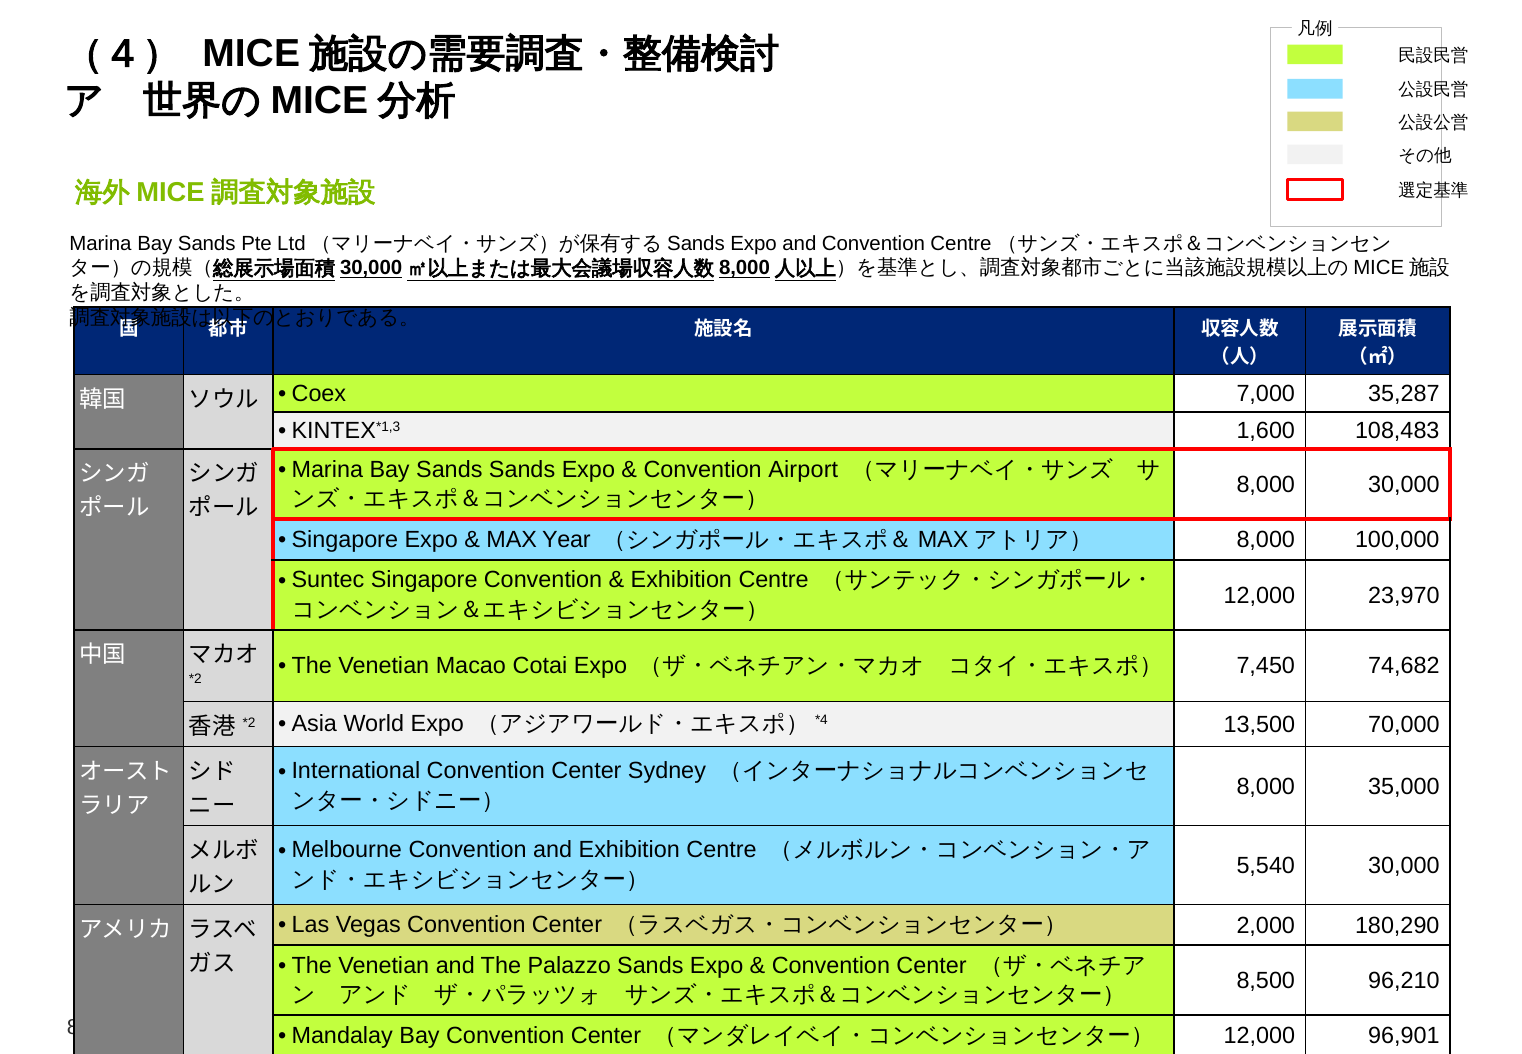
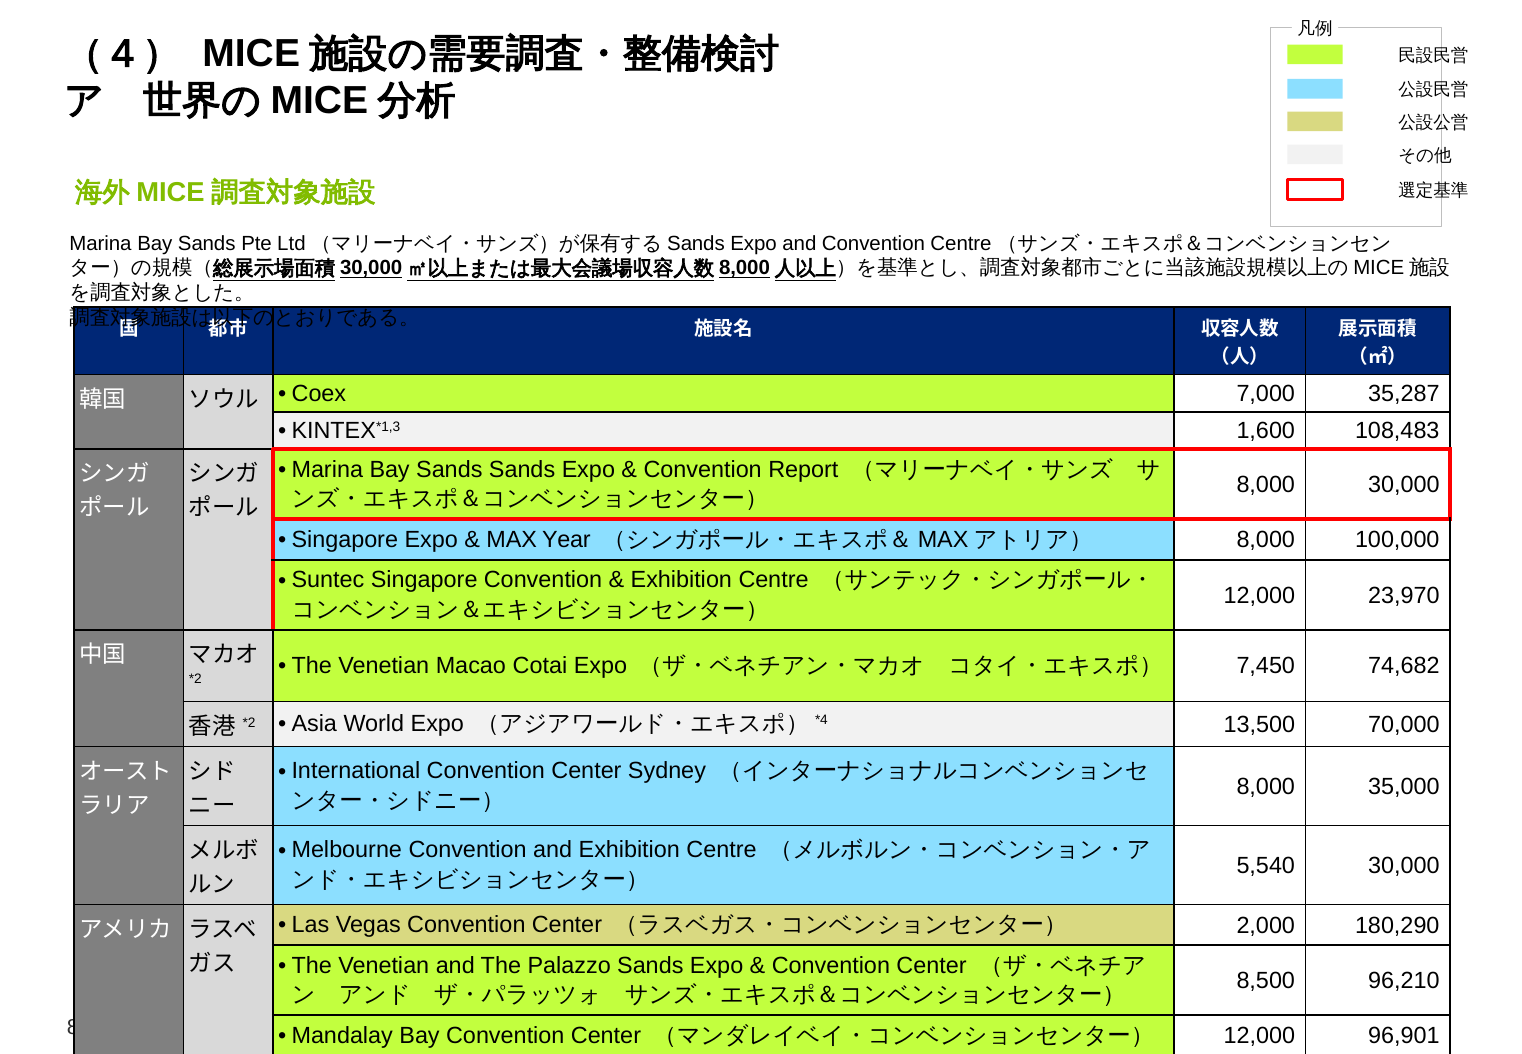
Airport: Airport -> Report
